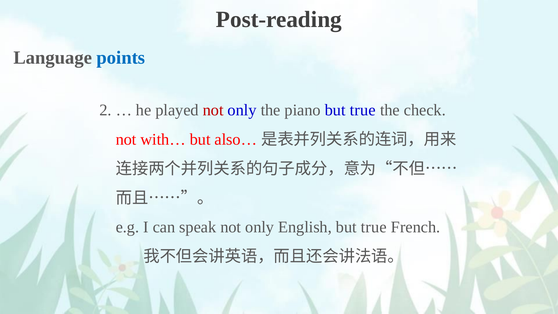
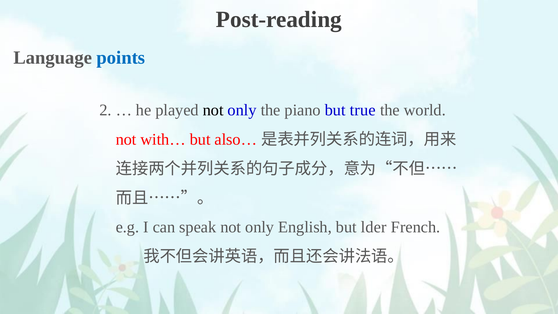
not at (213, 110) colour: red -> black
check: check -> world
English but true: true -> lder
